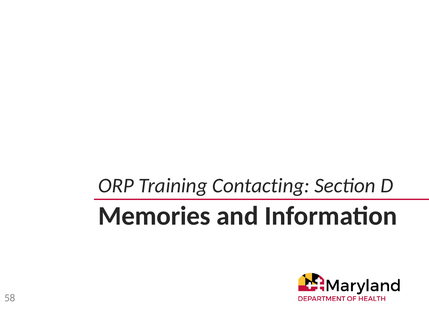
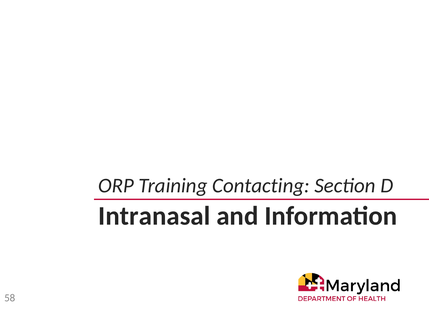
Memories: Memories -> Intranasal
